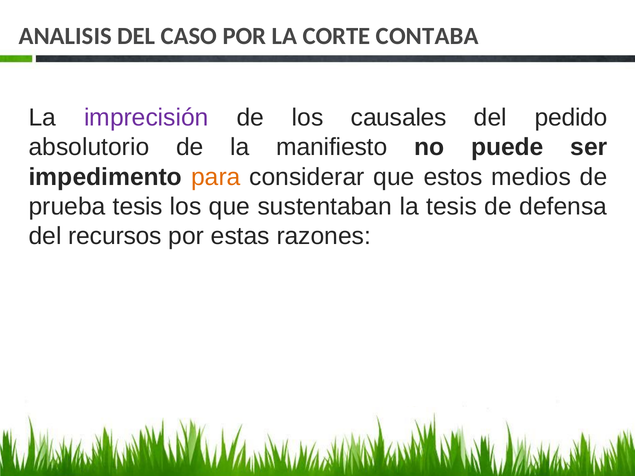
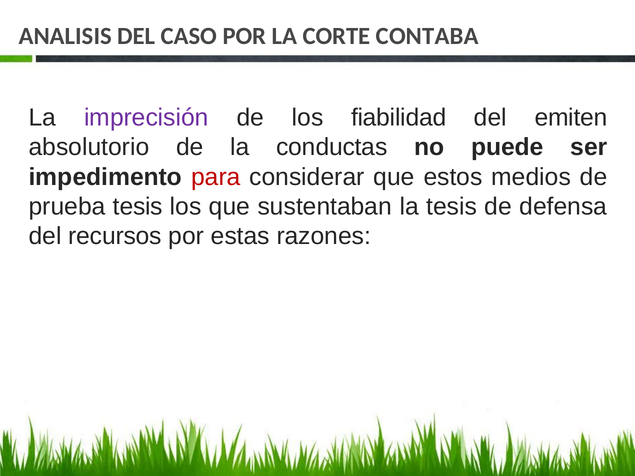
causales: causales -> fiabilidad
pedido: pedido -> emiten
manifiesto: manifiesto -> conductas
para colour: orange -> red
